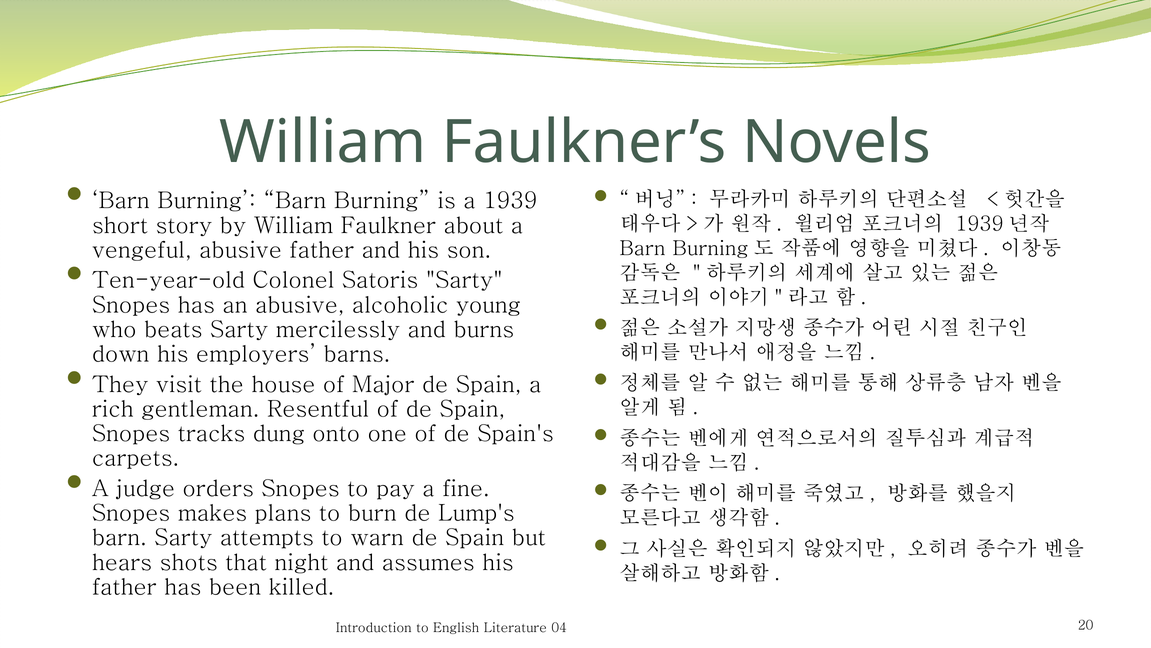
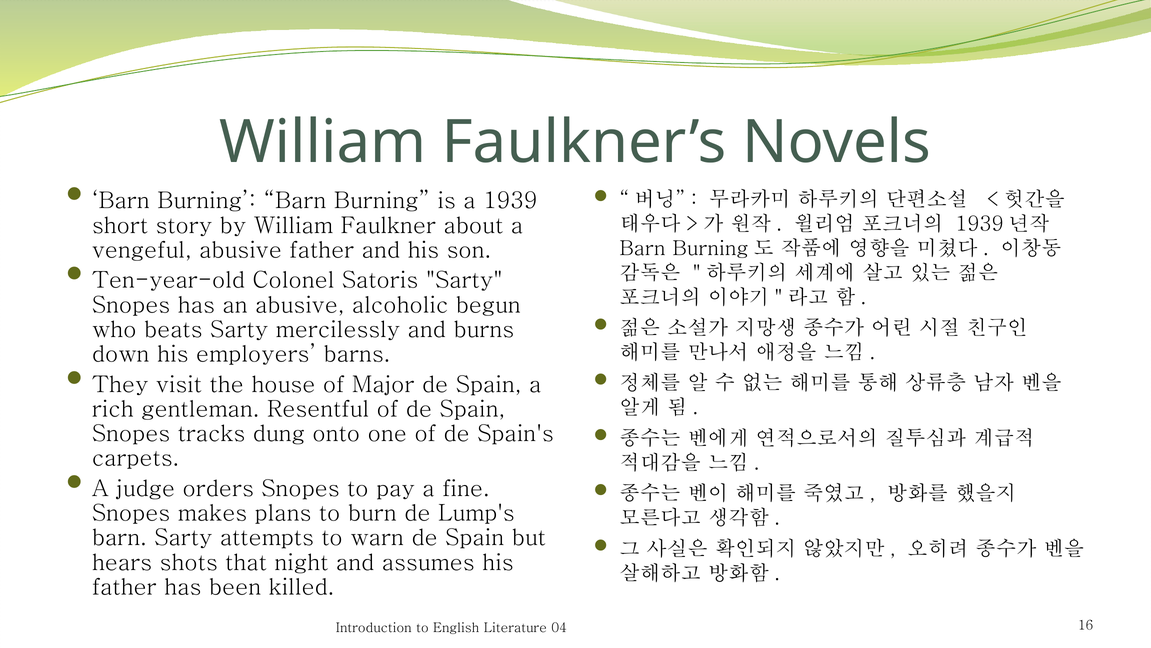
young: young -> begun
20: 20 -> 16
